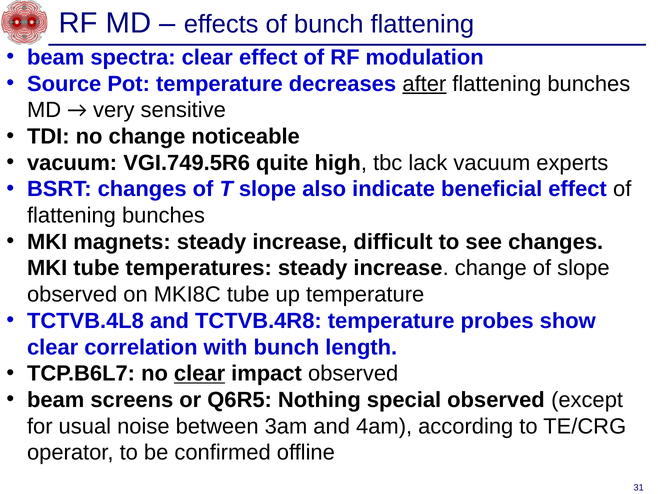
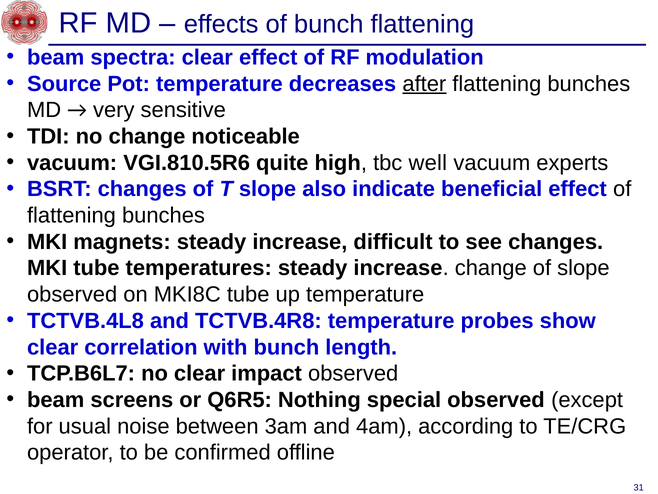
VGI.749.5R6: VGI.749.5R6 -> VGI.810.5R6
lack: lack -> well
clear at (200, 373) underline: present -> none
